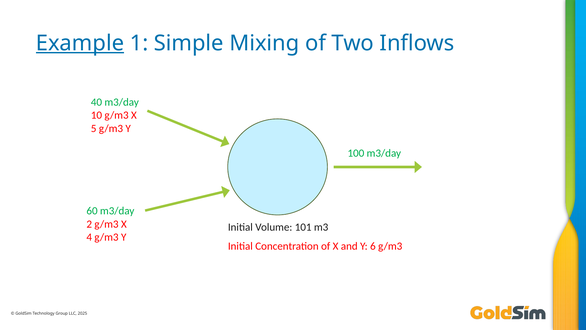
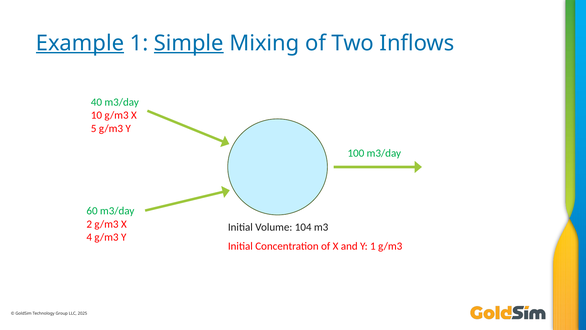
Simple underline: none -> present
101: 101 -> 104
Y 6: 6 -> 1
